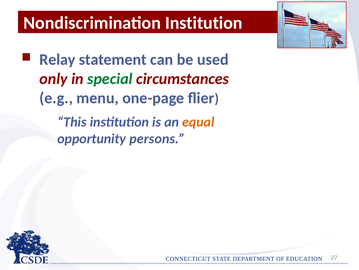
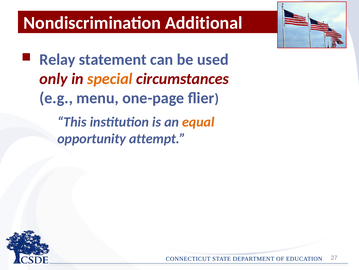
Nondiscrimination Institution: Institution -> Additional
special colour: green -> orange
persons: persons -> attempt
